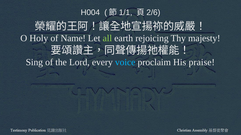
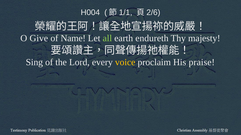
Holy: Holy -> Give
rejoicing: rejoicing -> endureth
voice colour: light blue -> yellow
